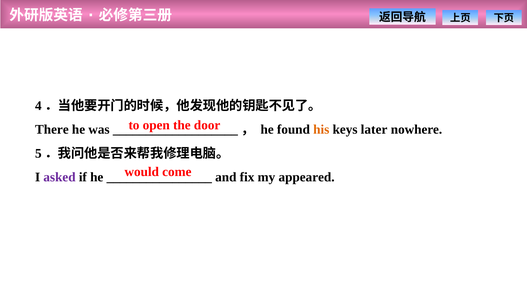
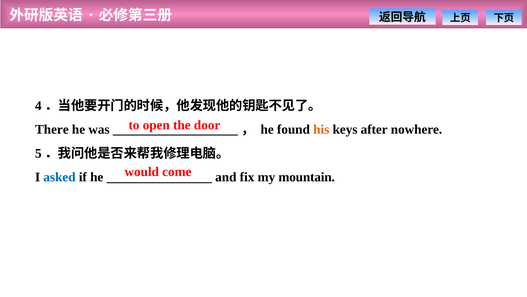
later: later -> after
asked colour: purple -> blue
appeared: appeared -> mountain
